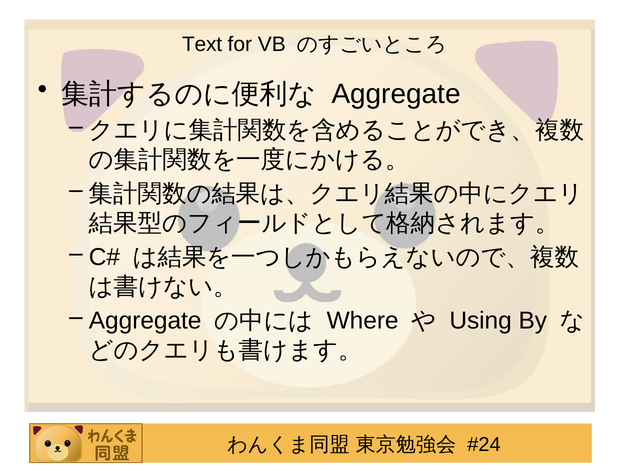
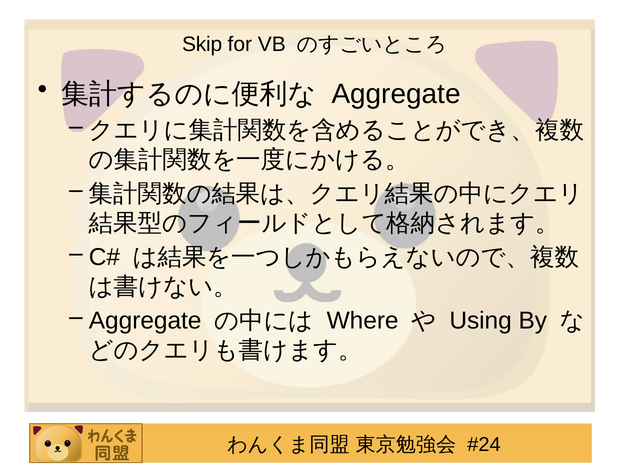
Text: Text -> Skip
